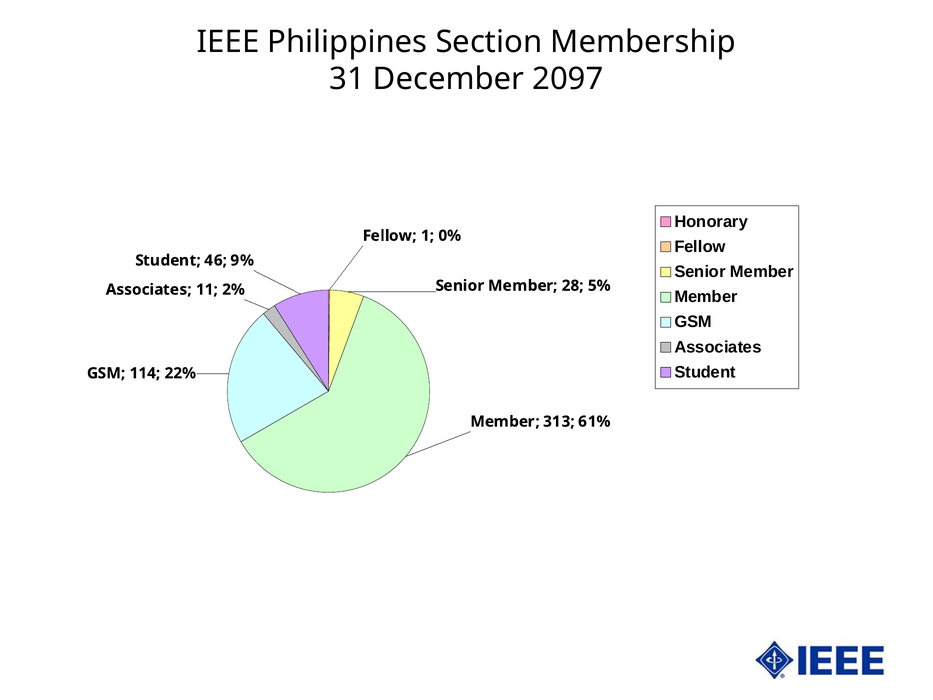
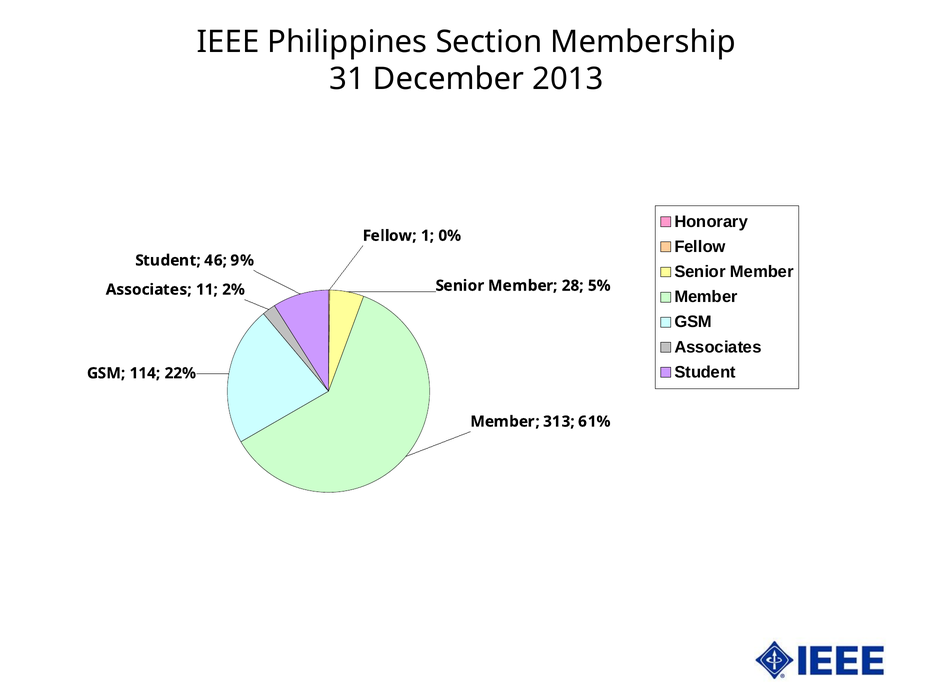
2097: 2097 -> 2013
